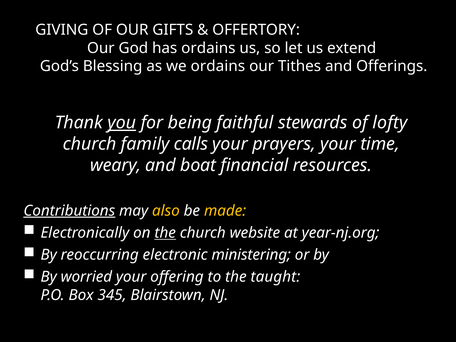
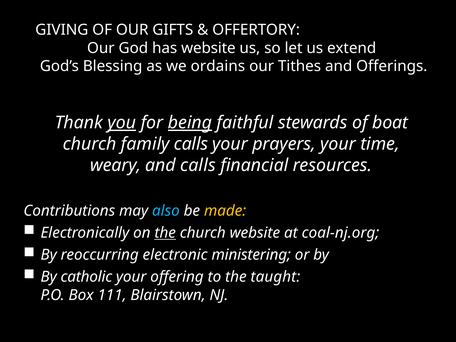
has ordains: ordains -> website
being underline: none -> present
lofty: lofty -> boat
and boat: boat -> calls
Contributions underline: present -> none
also colour: yellow -> light blue
year-nj.org: year-nj.org -> coal-nj.org
worried: worried -> catholic
345: 345 -> 111
